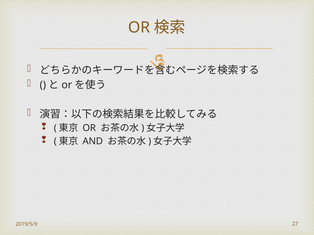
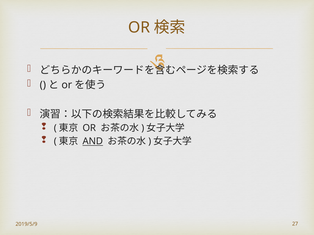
AND underline: none -> present
